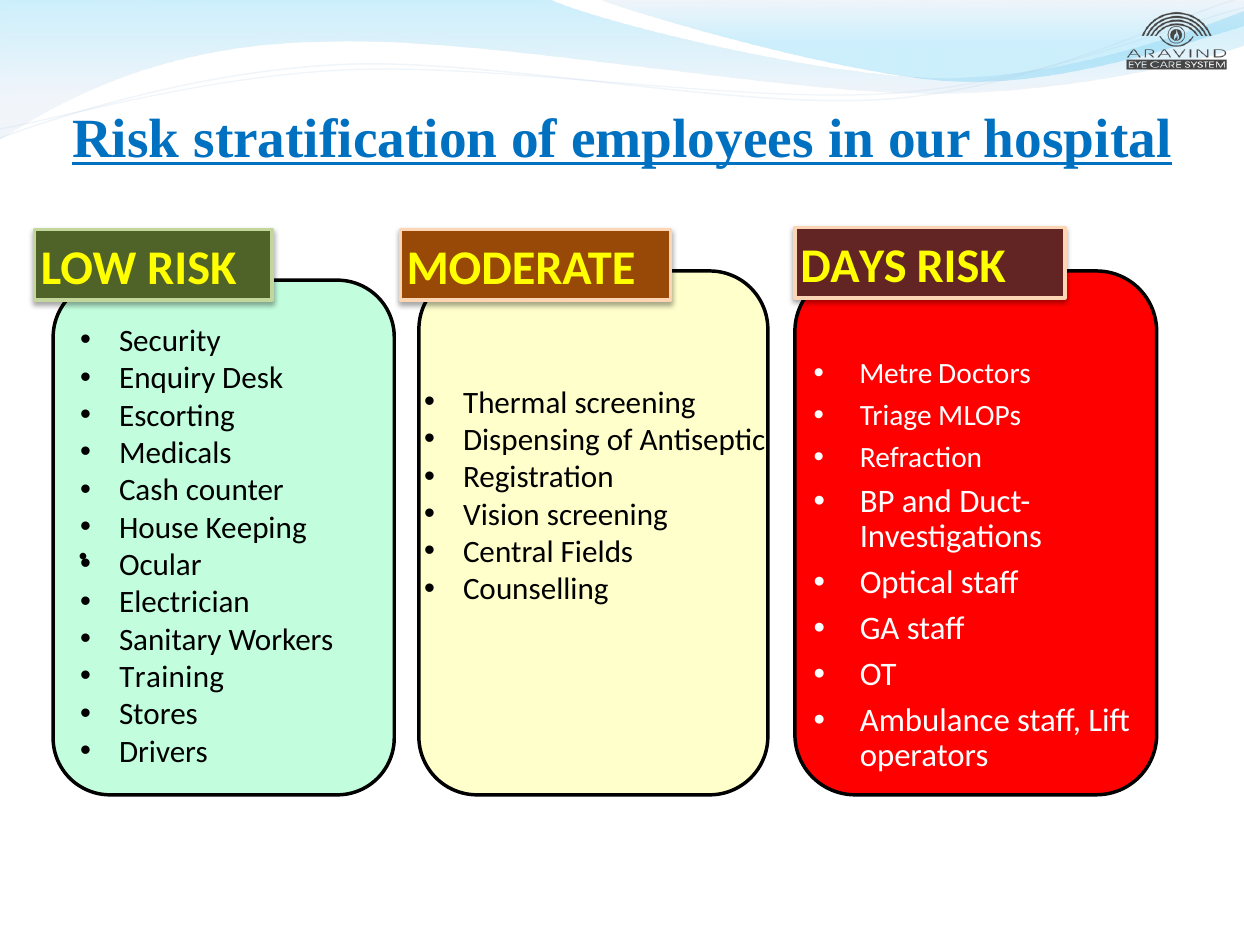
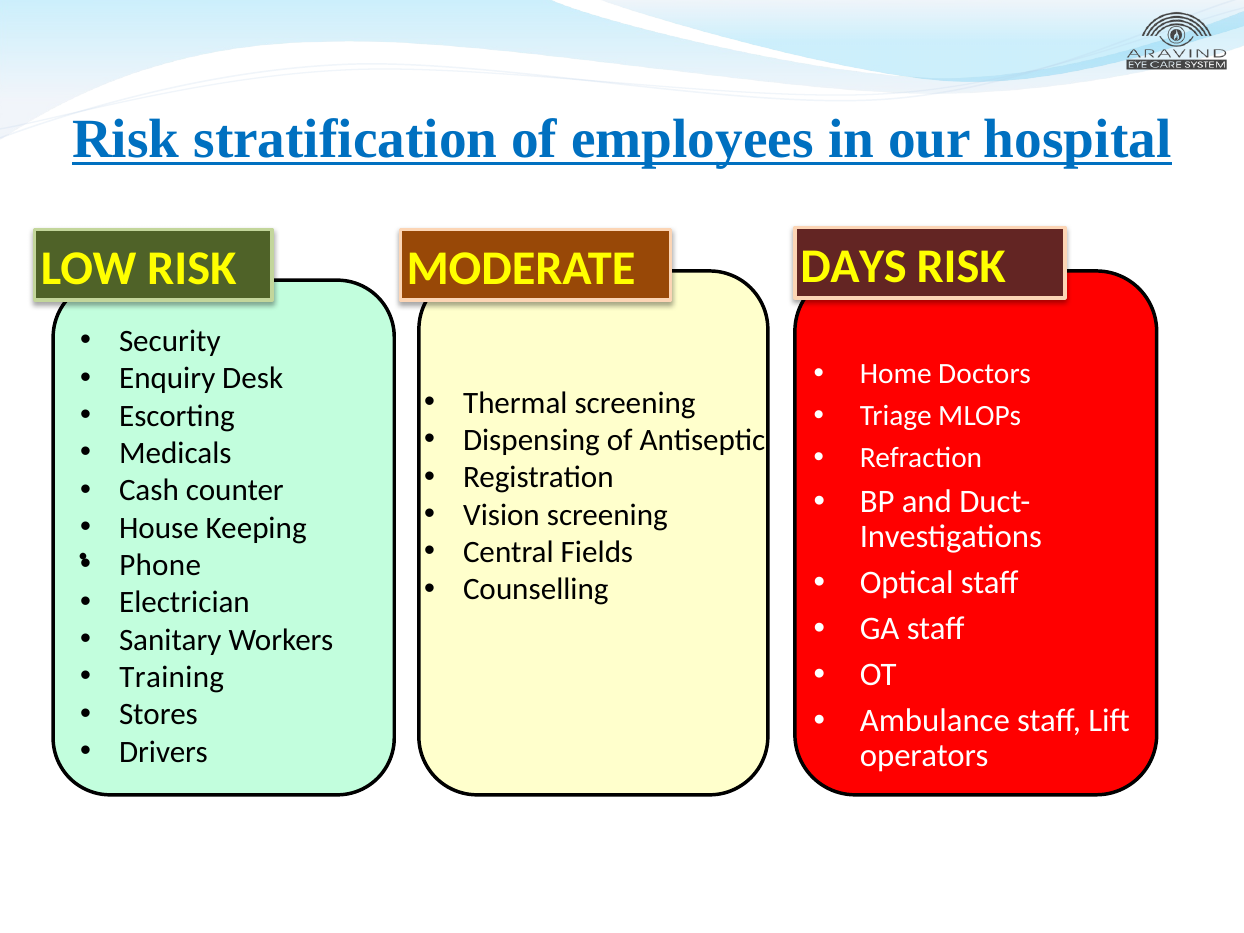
Metre: Metre -> Home
Ocular: Ocular -> Phone
